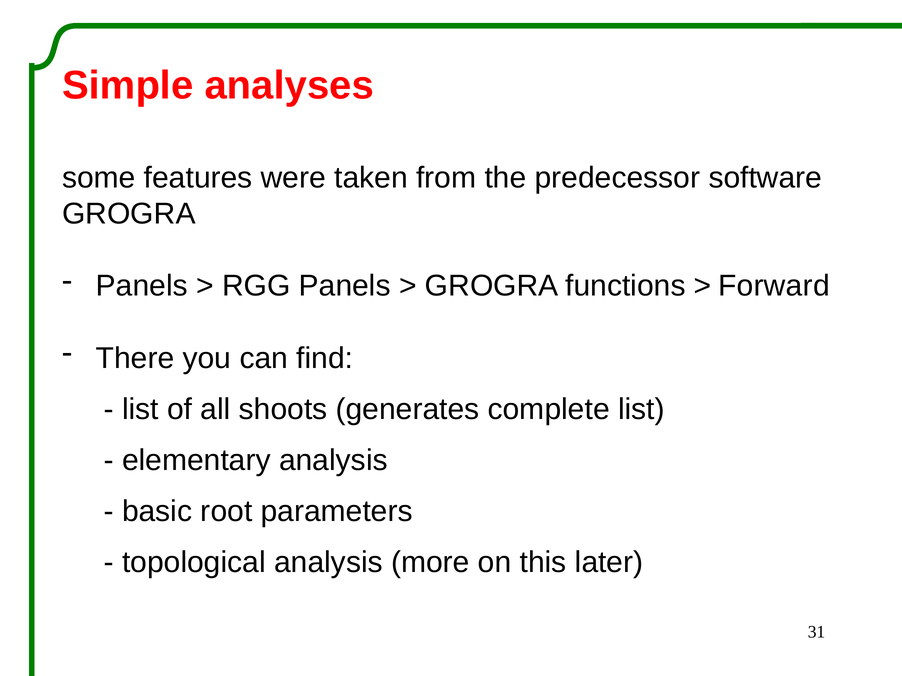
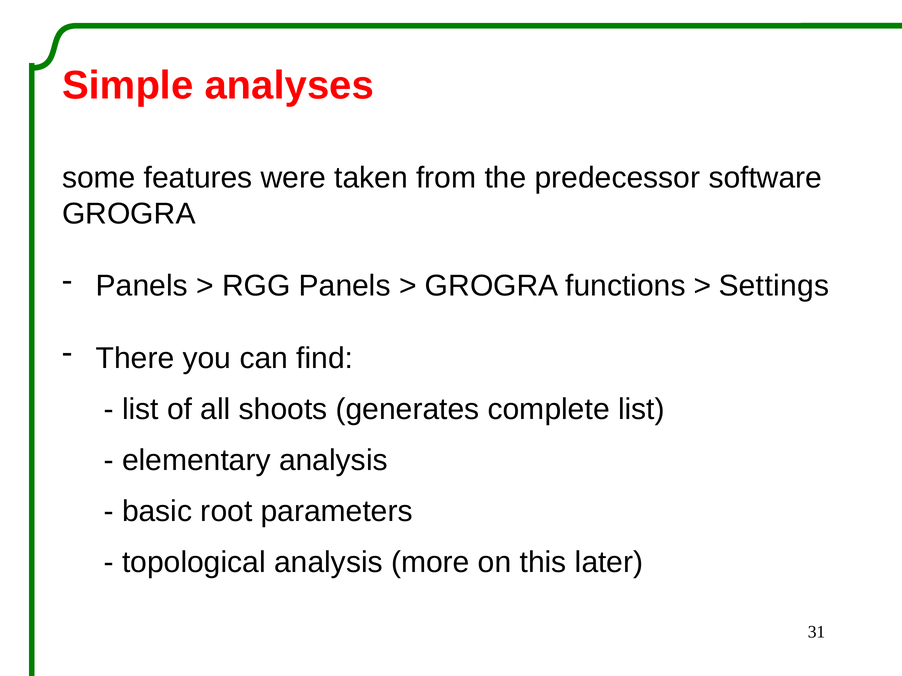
Forward: Forward -> Settings
